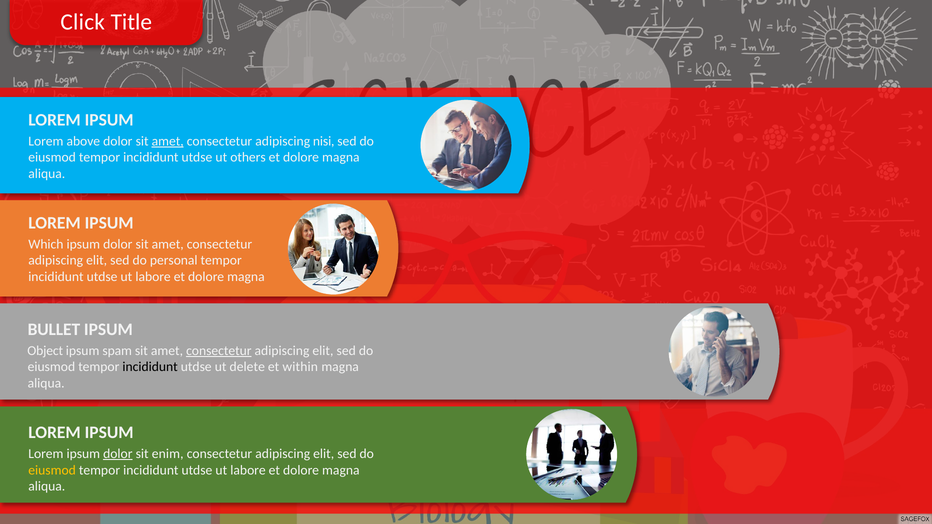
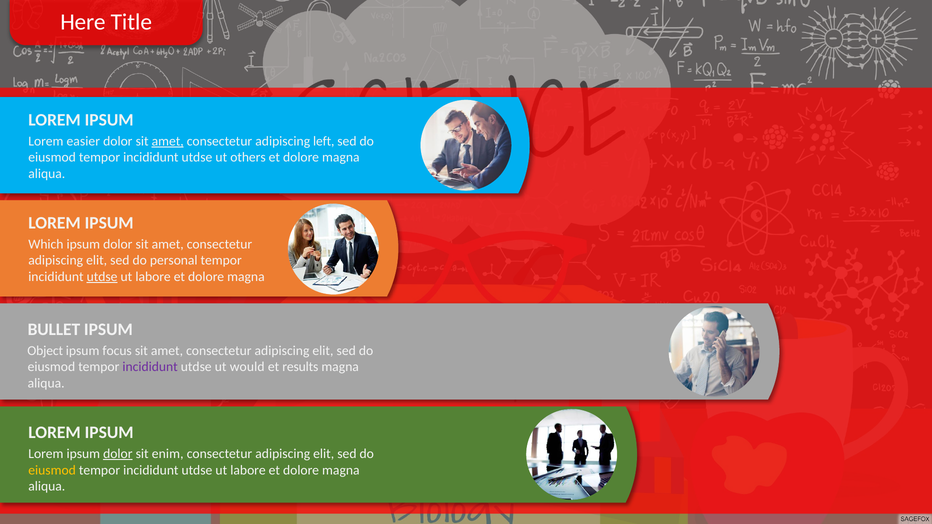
Click: Click -> Here
above: above -> easier
nisi: nisi -> left
utdse at (102, 277) underline: none -> present
spam: spam -> focus
consectetur at (219, 351) underline: present -> none
incididunt at (150, 367) colour: black -> purple
delete: delete -> would
within: within -> results
